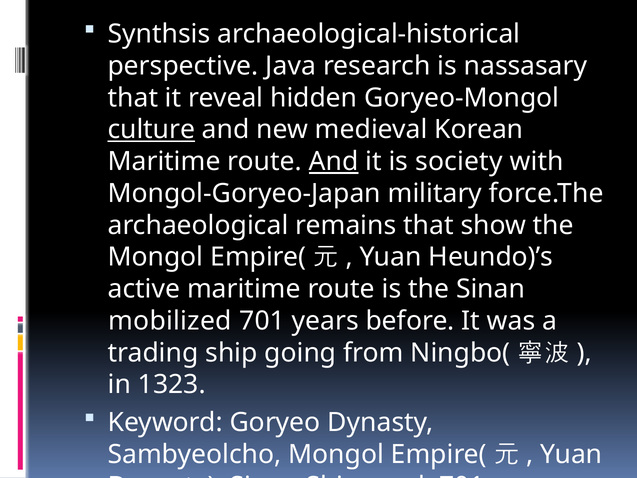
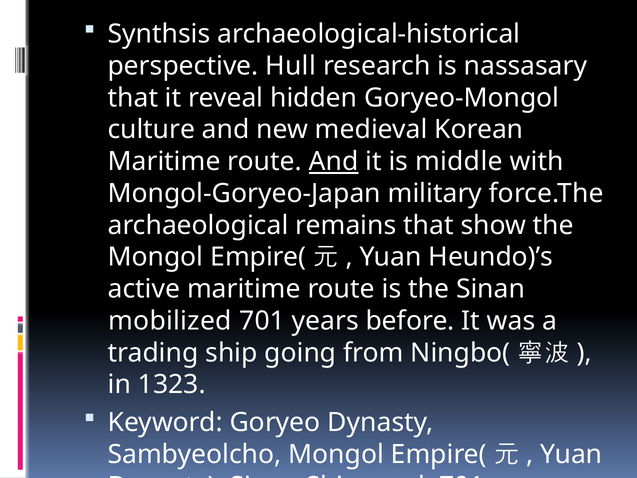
Java: Java -> Hull
culture underline: present -> none
society: society -> middle
